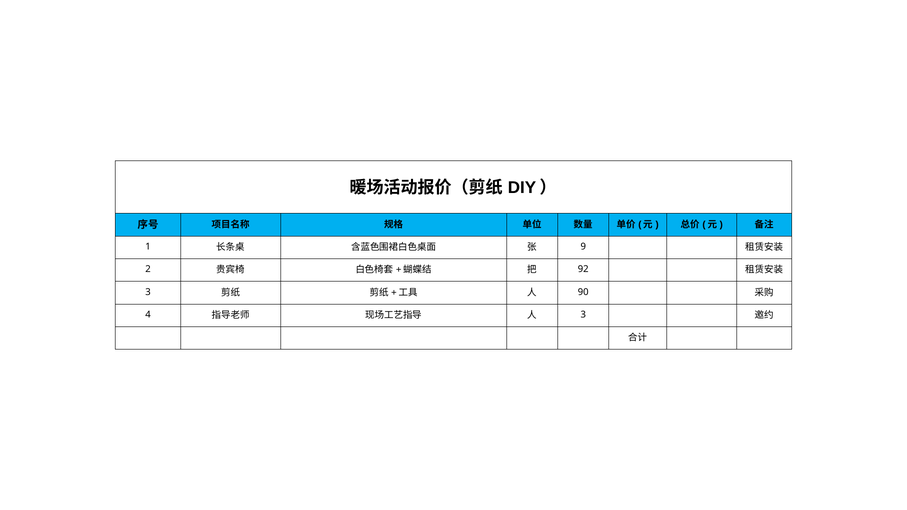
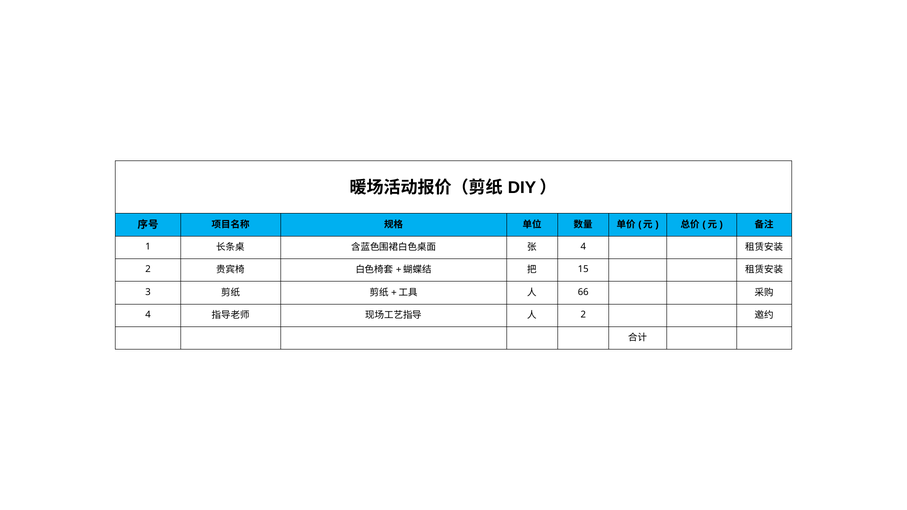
9 at (583, 247): 9 -> 4
92: 92 -> 15
90: 90 -> 66
3 at (583, 315): 3 -> 2
